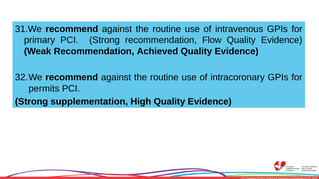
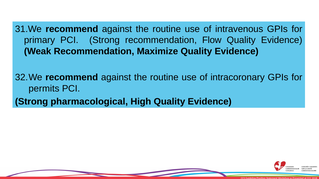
Achieved: Achieved -> Maximize
supplementation: supplementation -> pharmacological
